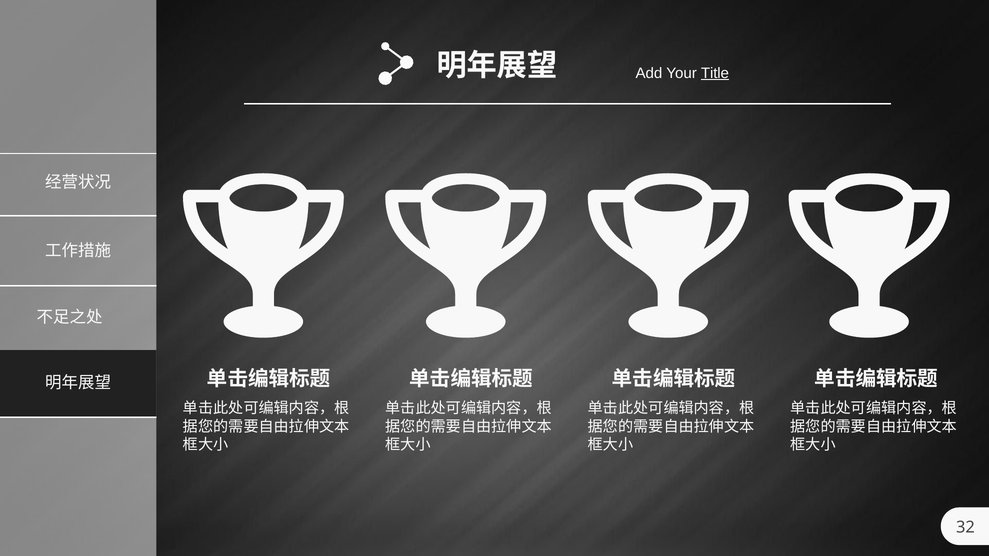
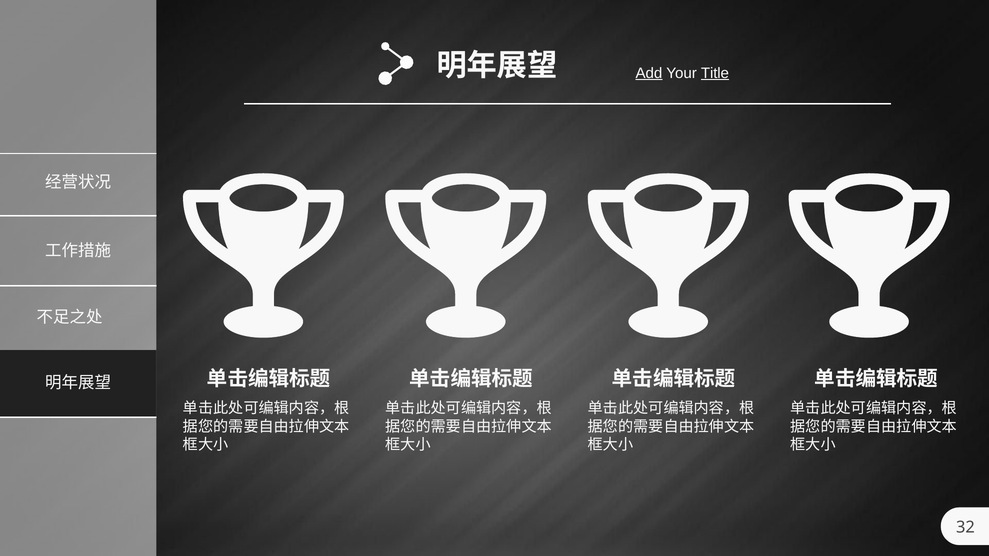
Add underline: none -> present
